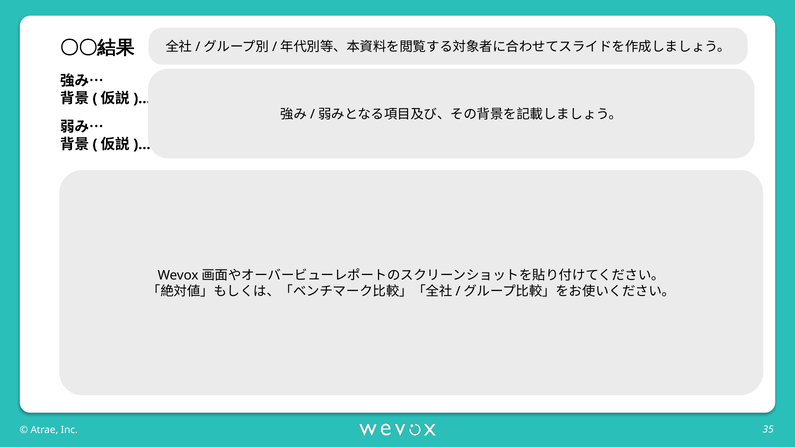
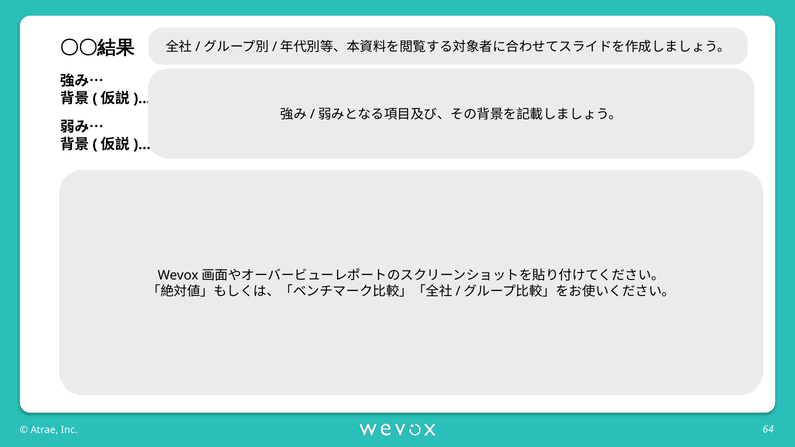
35: 35 -> 64
